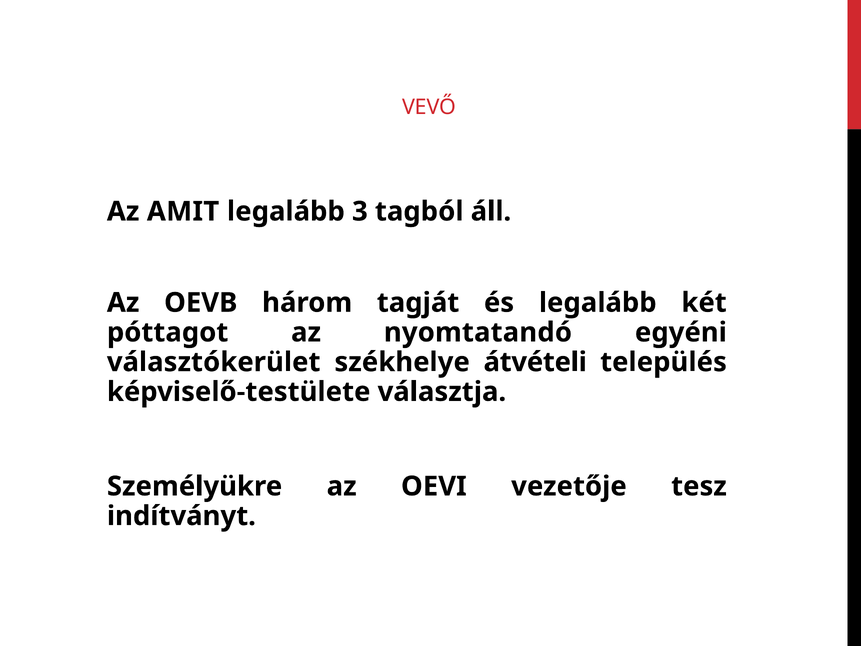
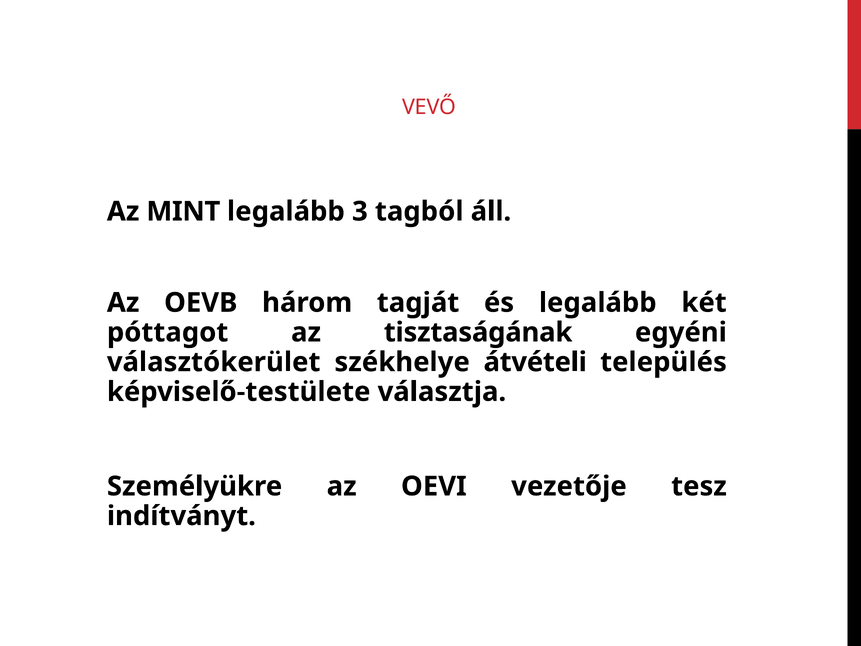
AMIT: AMIT -> MINT
nyomtatandó: nyomtatandó -> tisztaságának
